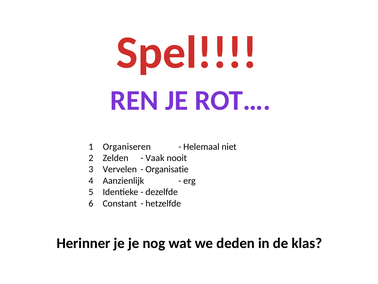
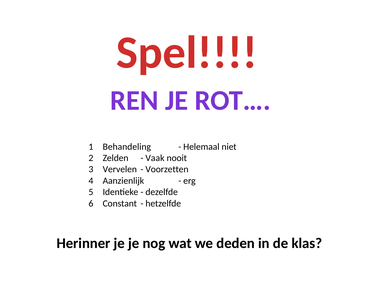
Organiseren: Organiseren -> Behandeling
Organisatie: Organisatie -> Voorzetten
